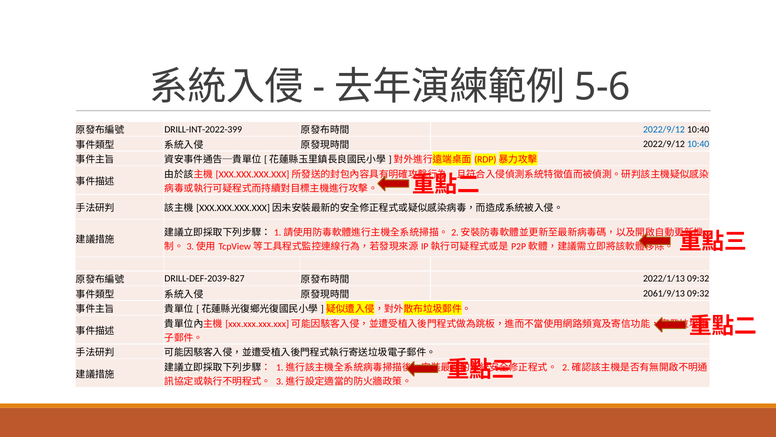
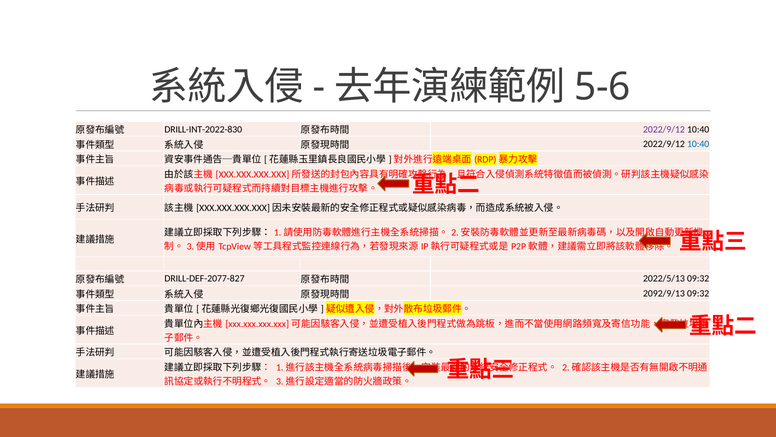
DRILL-INT-2022-399: DRILL-INT-2022-399 -> DRILL-INT-2022-830
2022/9/12 at (664, 129) colour: blue -> purple
DRILL-DEF-2039-827: DRILL-DEF-2039-827 -> DRILL-DEF-2077-827
2022/1/13: 2022/1/13 -> 2022/5/13
2061/9/13: 2061/9/13 -> 2092/9/13
